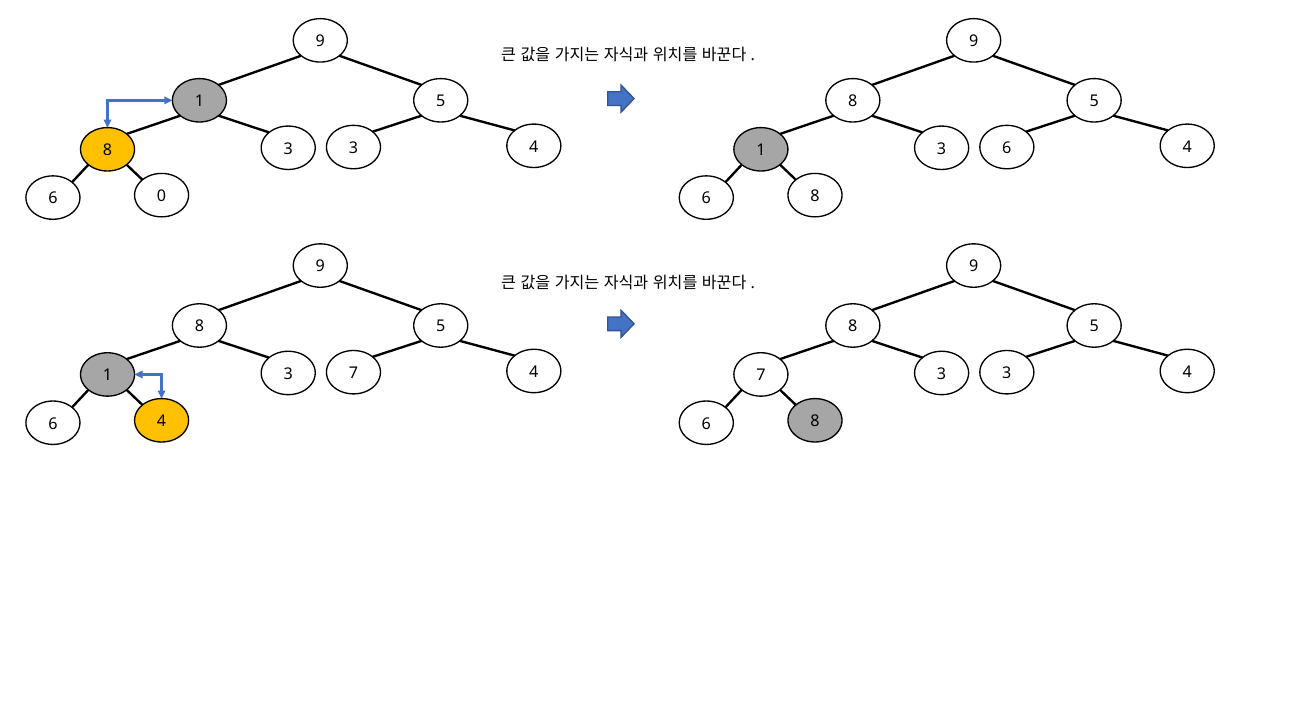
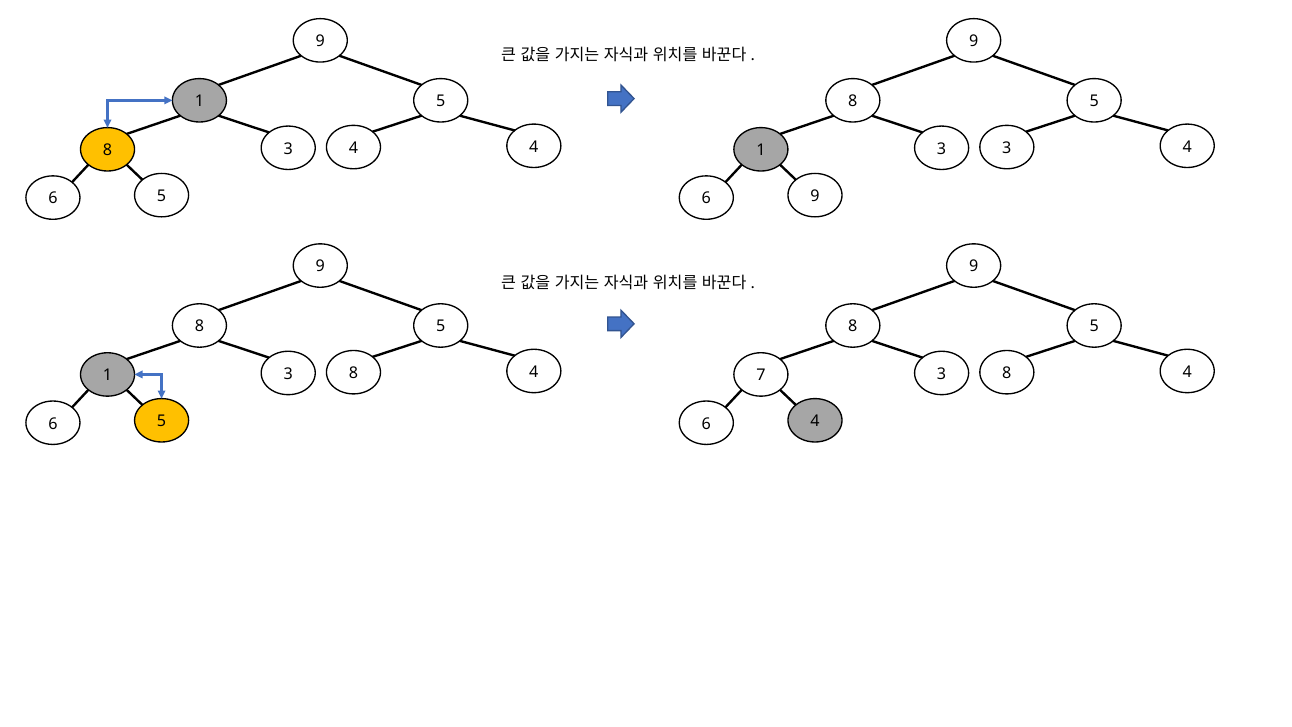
3 at (353, 148): 3 -> 4
3 6: 6 -> 3
0 at (162, 196): 0 -> 5
8 at (815, 196): 8 -> 9
7 at (353, 373): 7 -> 8
3 at (1007, 373): 3 -> 8
4 at (162, 421): 4 -> 5
8 at (815, 421): 8 -> 4
